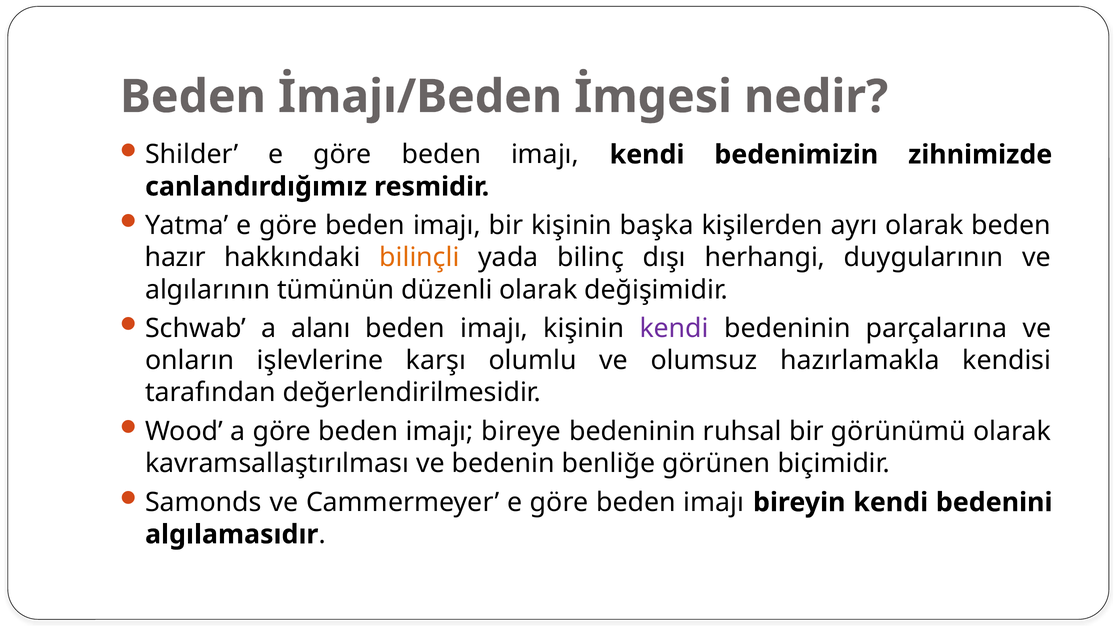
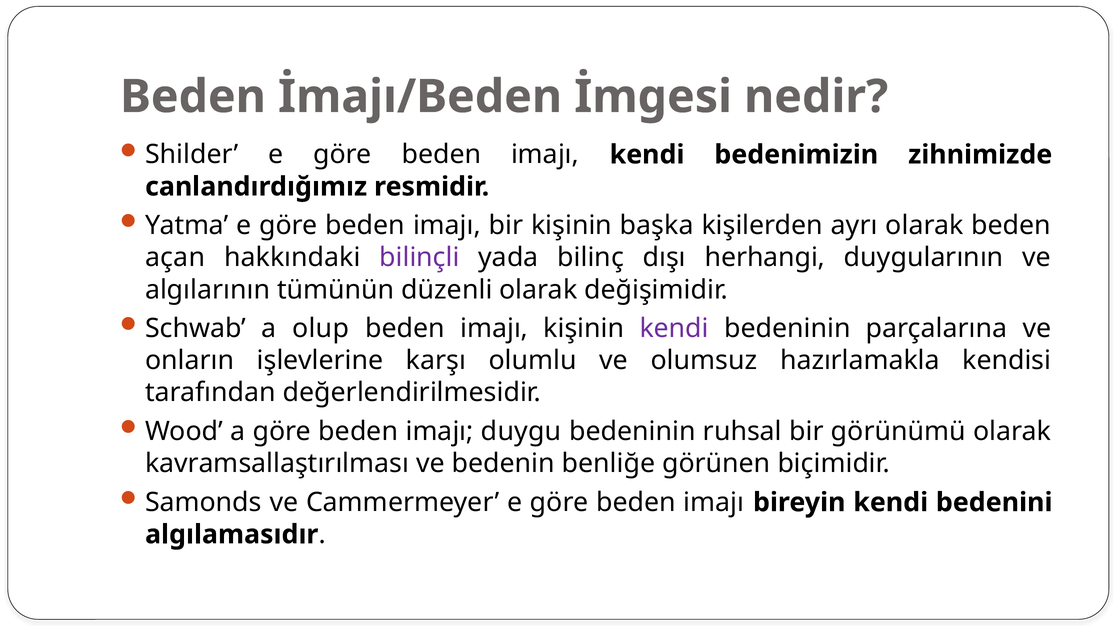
hazır: hazır -> açan
bilinçli colour: orange -> purple
alanı: alanı -> olup
bireye: bireye -> duygu
